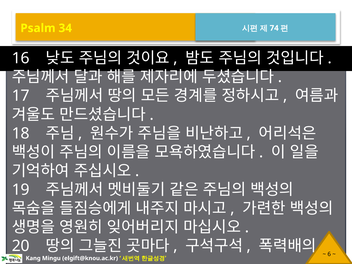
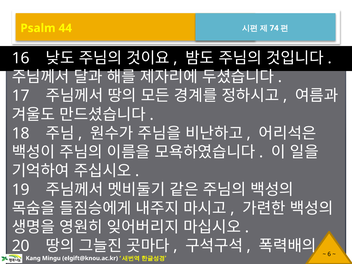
34: 34 -> 44
